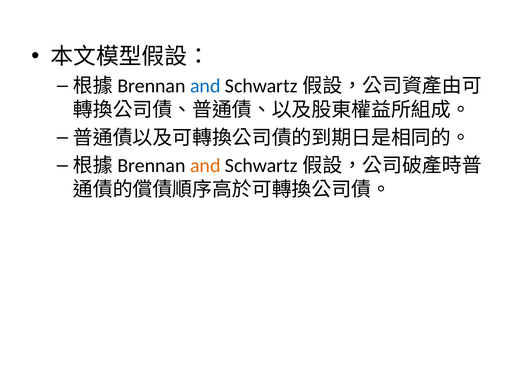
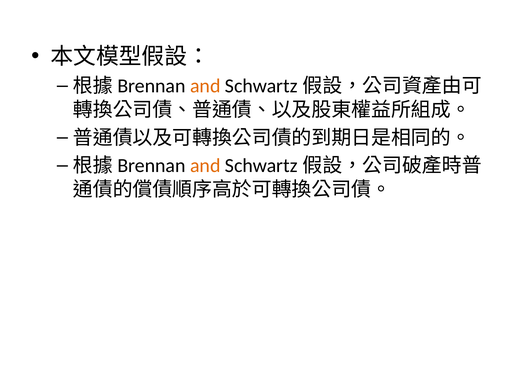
and at (205, 86) colour: blue -> orange
